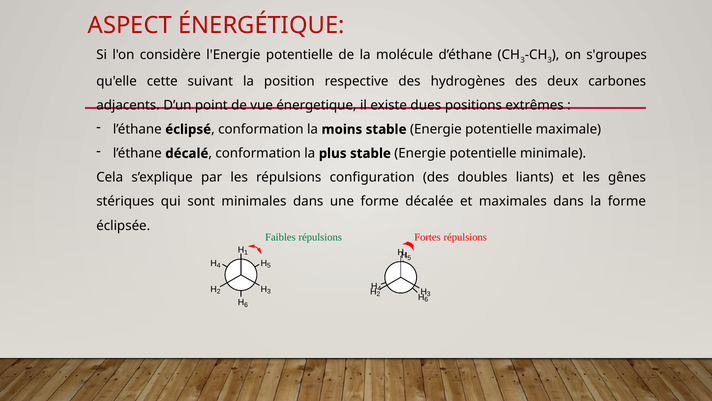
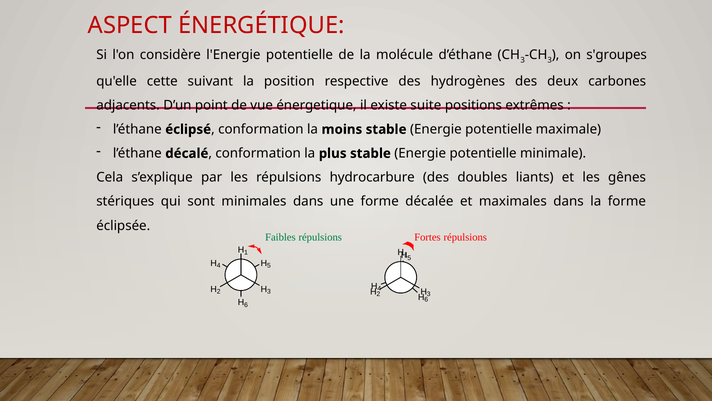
dues: dues -> suite
configuration: configuration -> hydrocarbure
